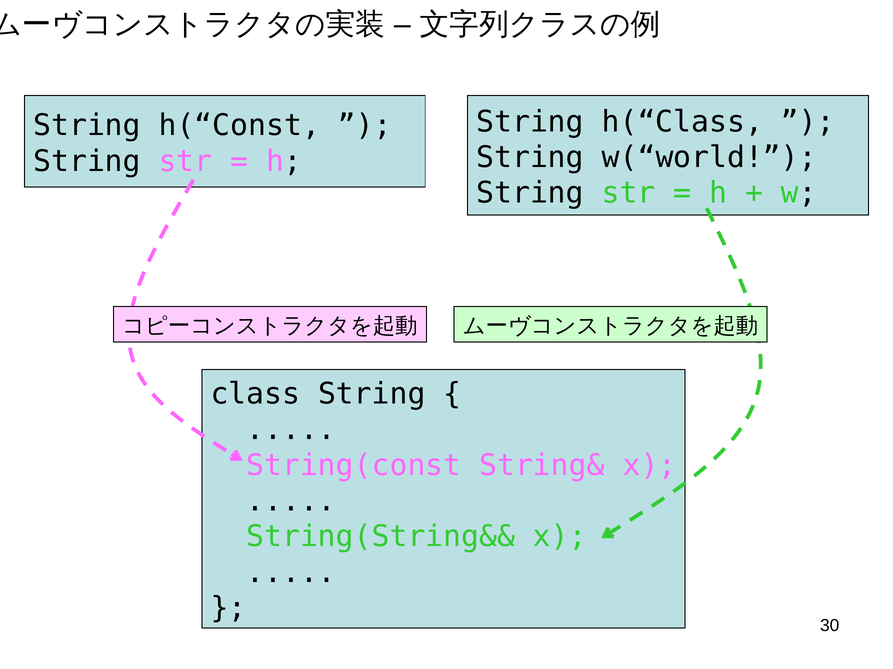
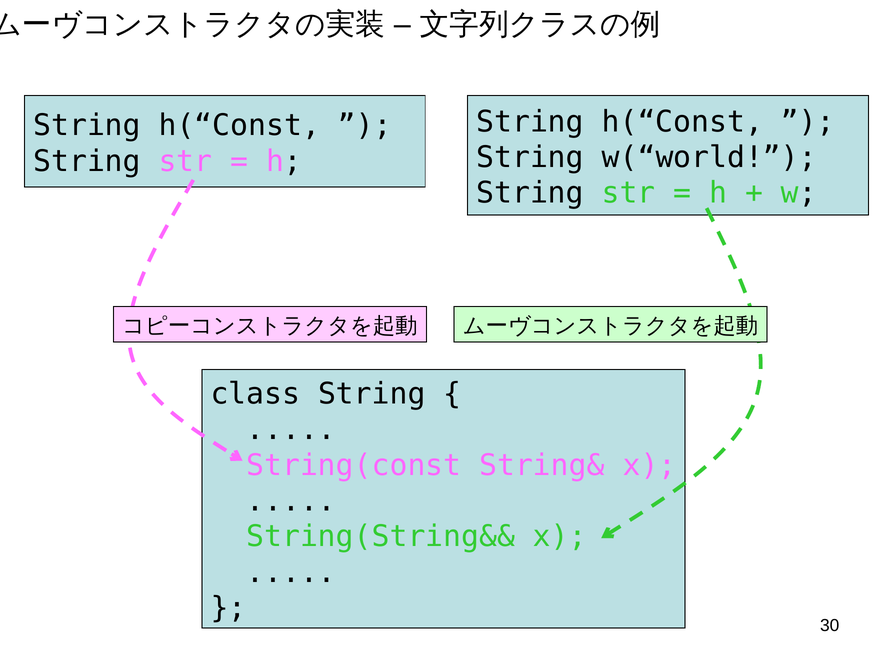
h(“Class at (682, 122): h(“Class -> h(“Const
